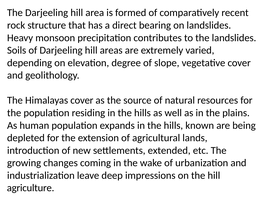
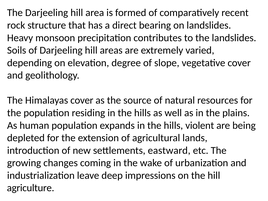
known: known -> violent
extended: extended -> eastward
